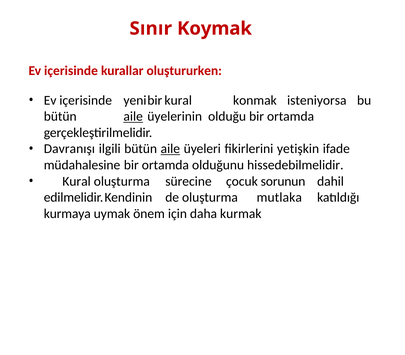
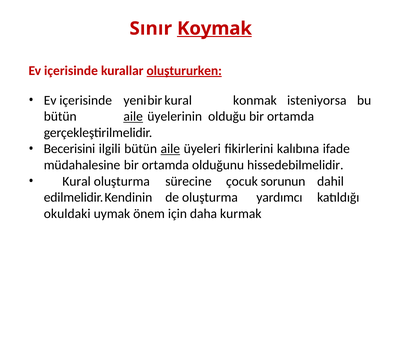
Koymak underline: none -> present
oluştururken underline: none -> present
Davranışı: Davranışı -> Becerisini
yetişkin: yetişkin -> kalıbına
mutlaka: mutlaka -> yardımcı
kurmaya: kurmaya -> okuldaki
